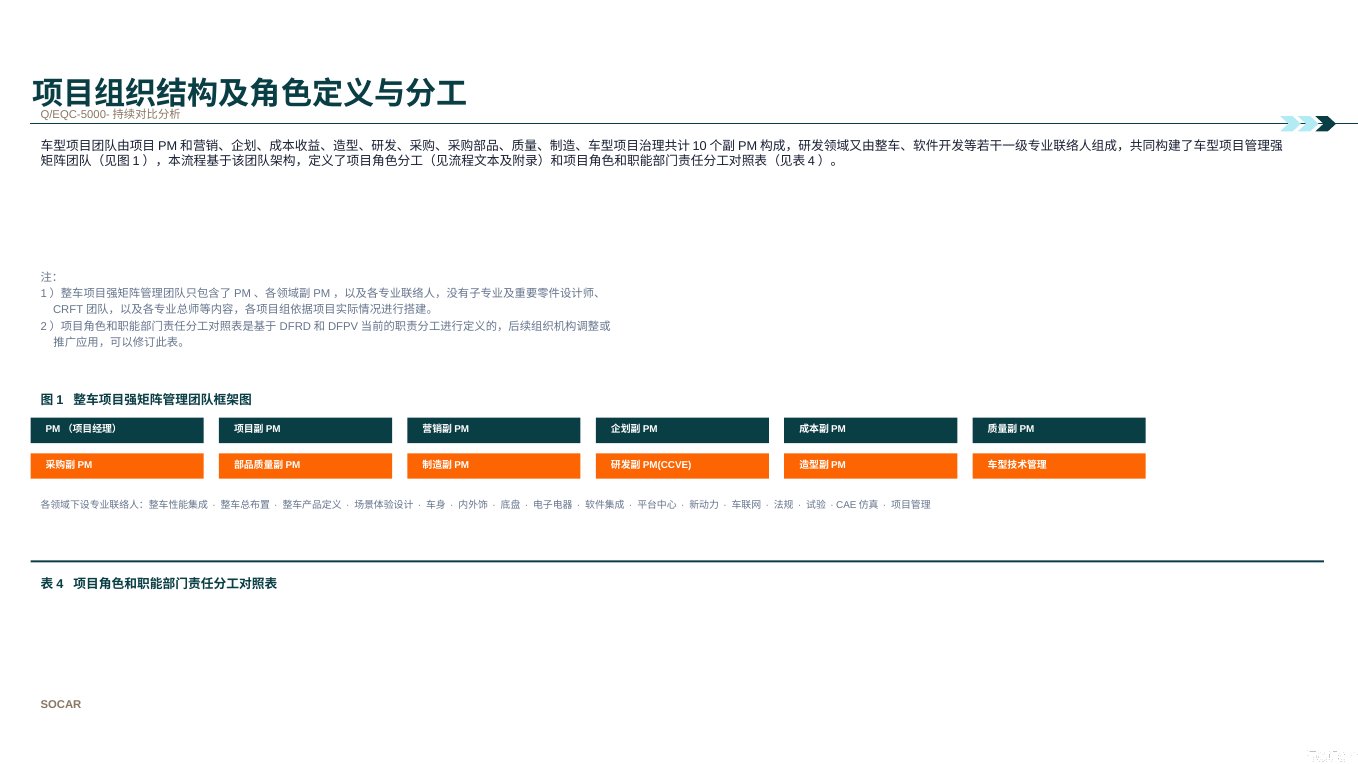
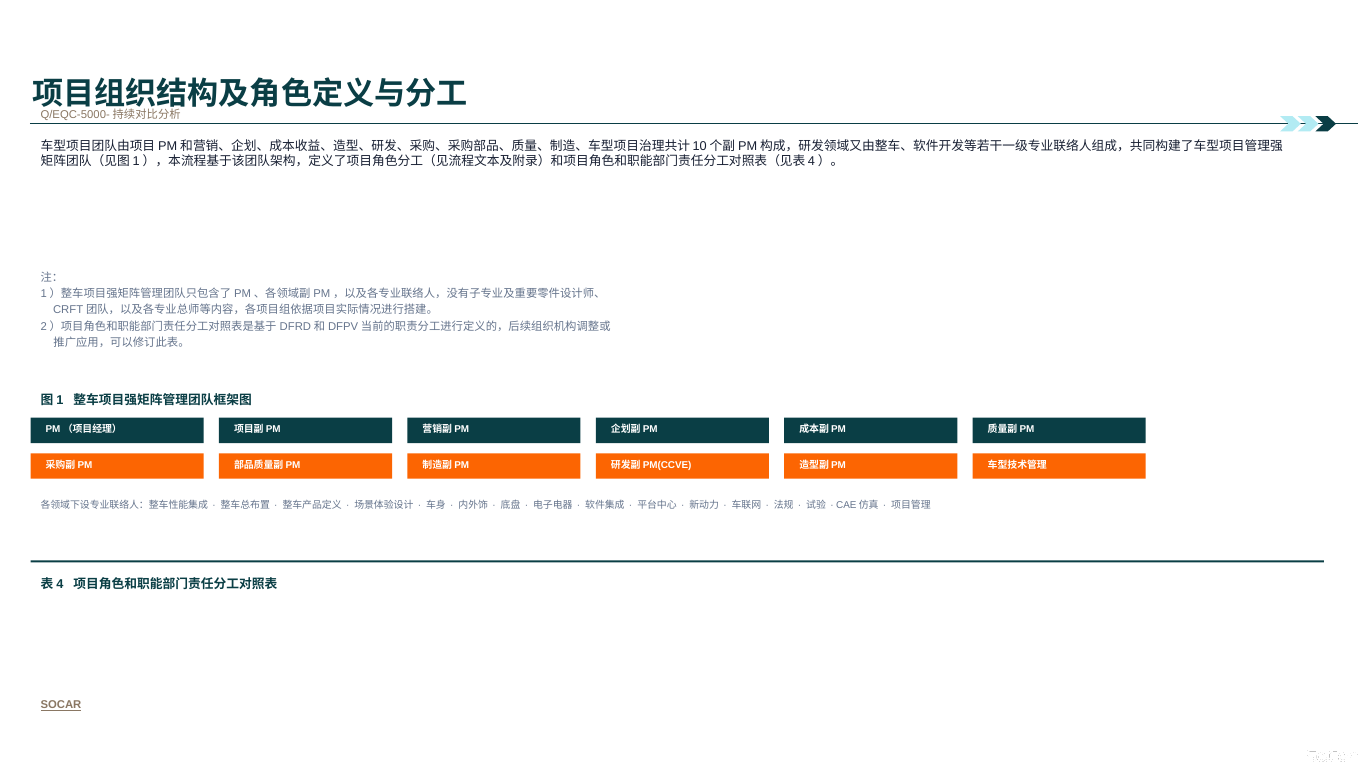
SOCAR underline: none -> present
